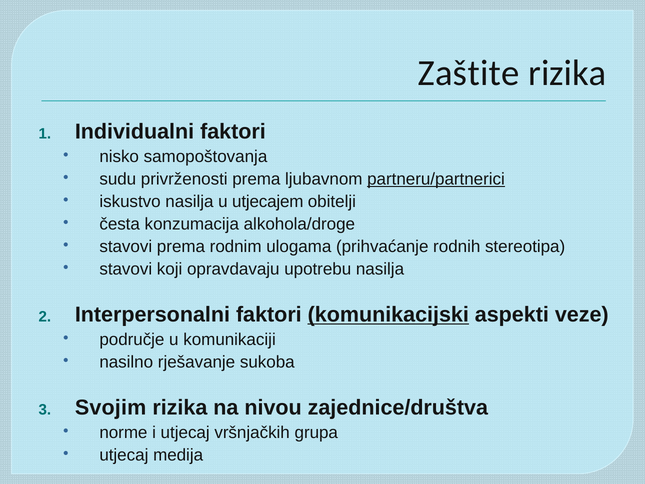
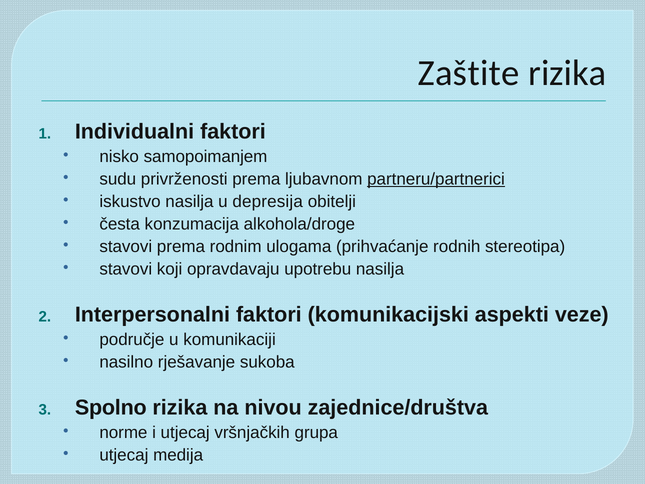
samopoštovanja: samopoštovanja -> samopoimanjem
utjecajem: utjecajem -> depresija
komunikacijski underline: present -> none
Svojim: Svojim -> Spolno
